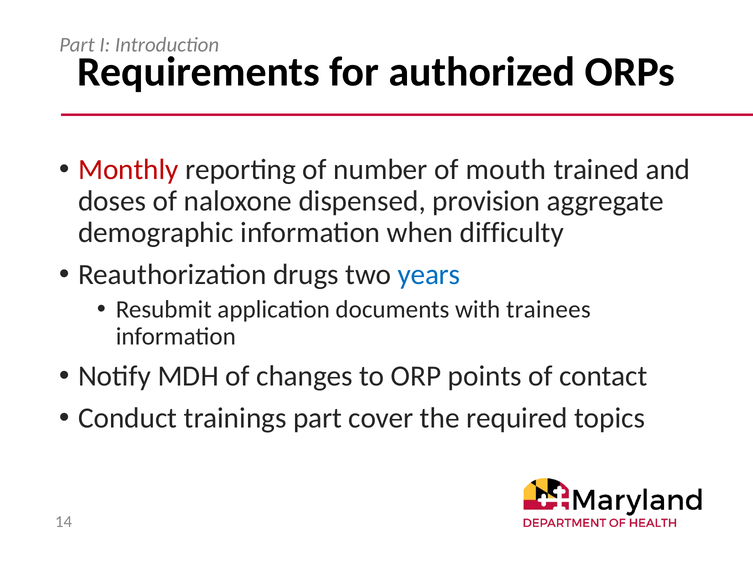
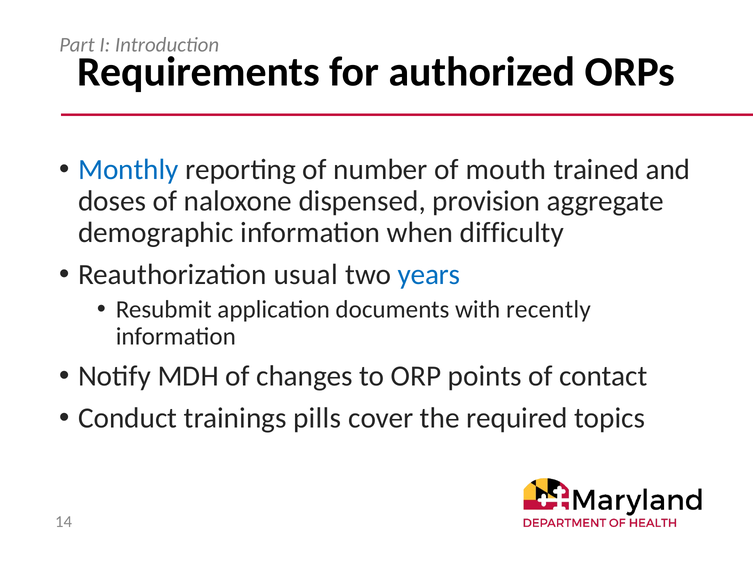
Monthly colour: red -> blue
drugs: drugs -> usual
trainees: trainees -> recently
trainings part: part -> pills
